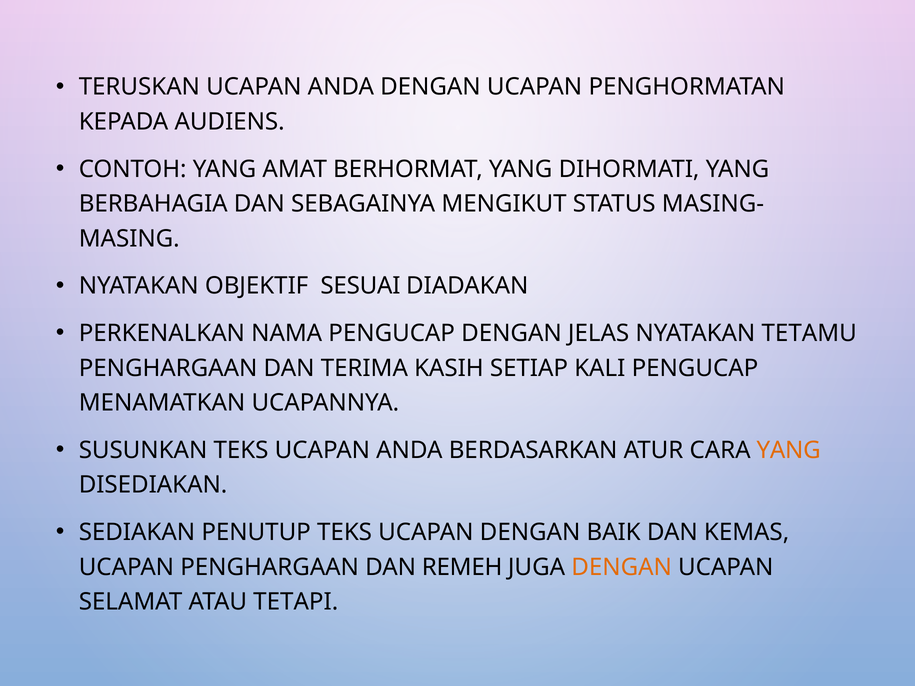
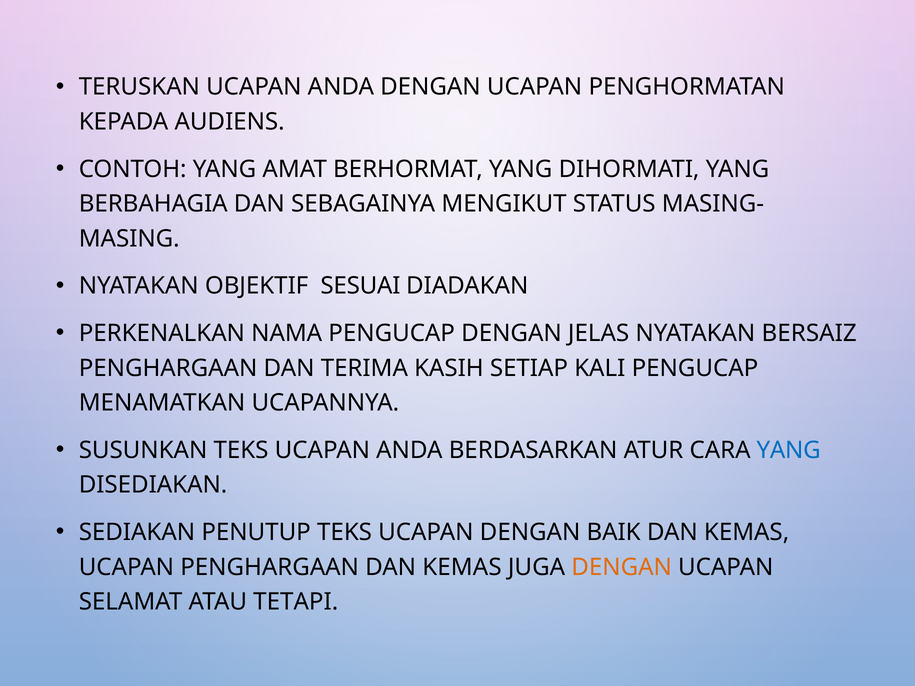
TETAMU: TETAMU -> BERSAIZ
YANG at (789, 450) colour: orange -> blue
PENGHARGAAN DAN REMEH: REMEH -> KEMAS
